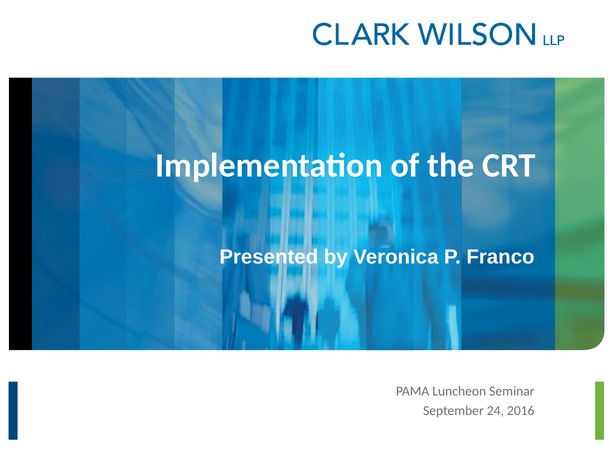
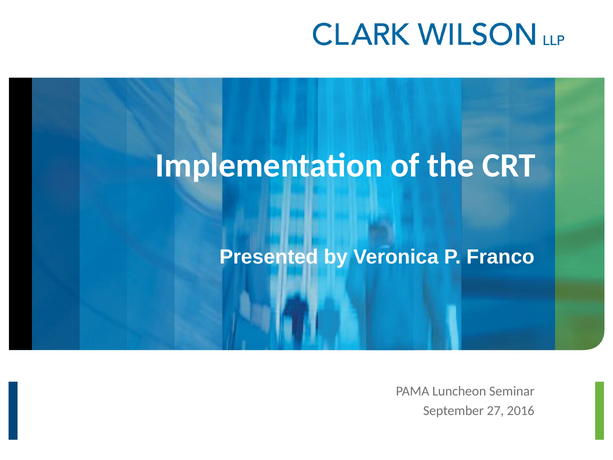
24: 24 -> 27
